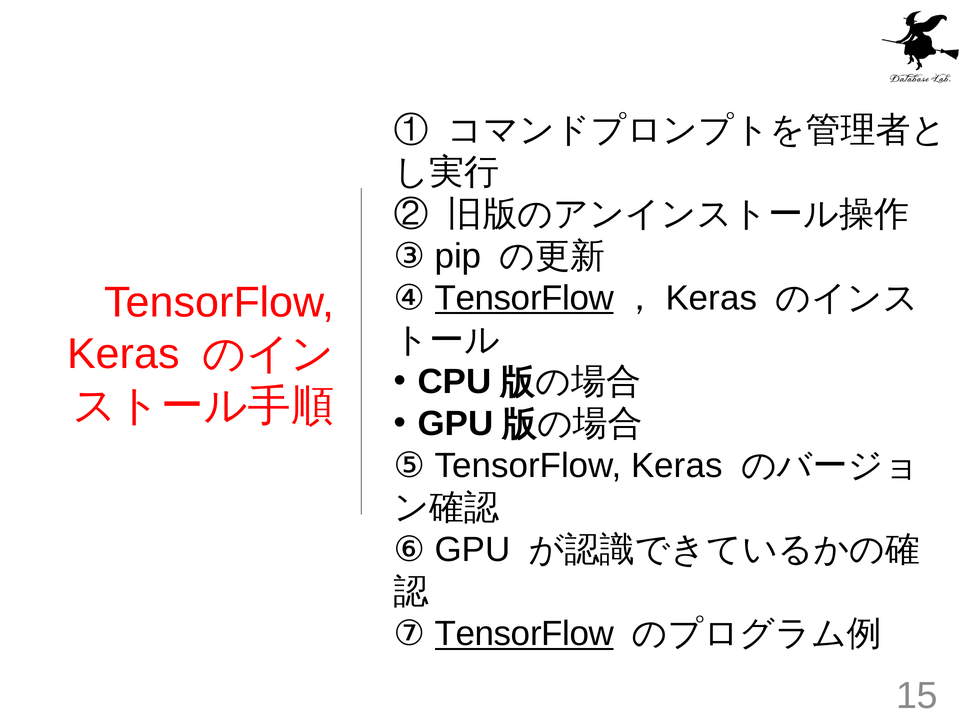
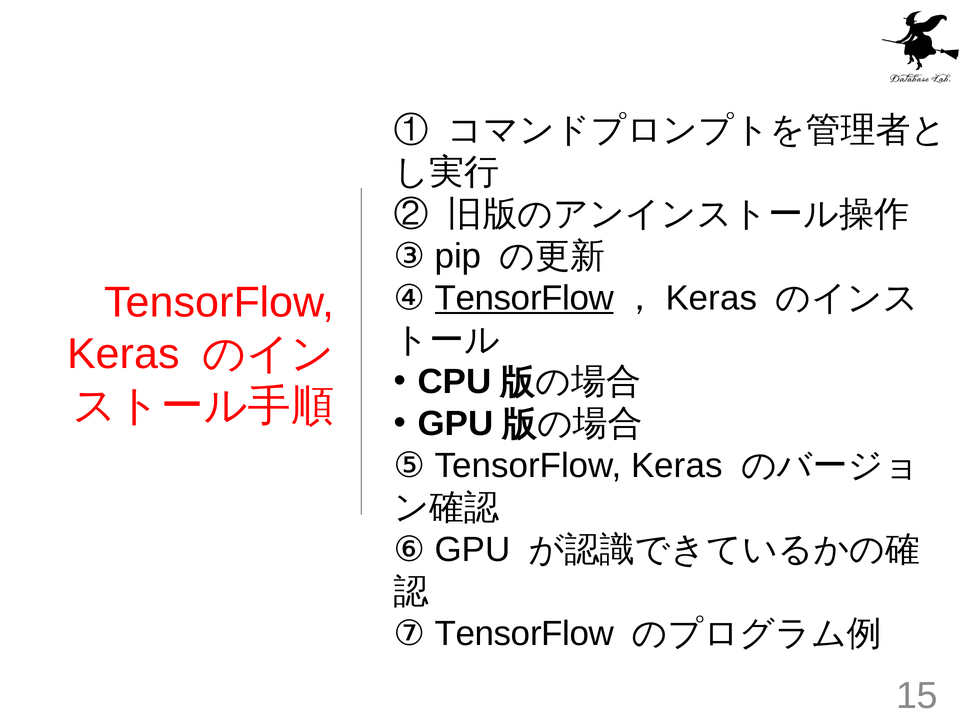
TensorFlow at (524, 634) underline: present -> none
